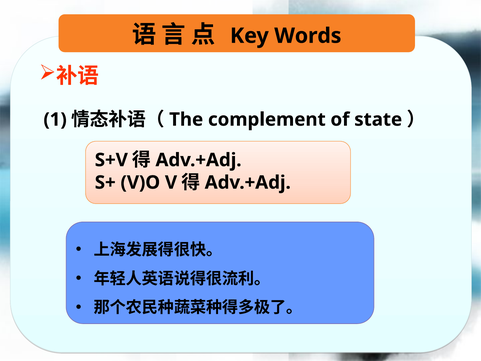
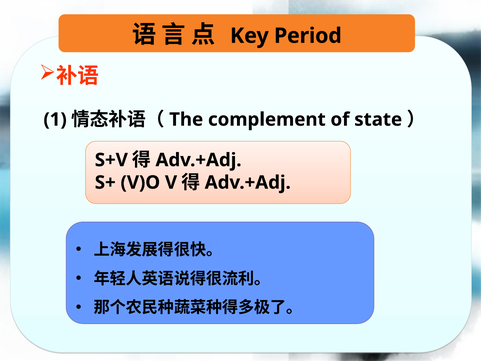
Words: Words -> Period
